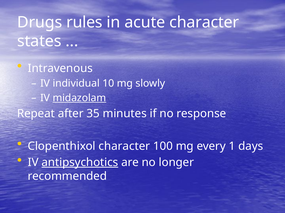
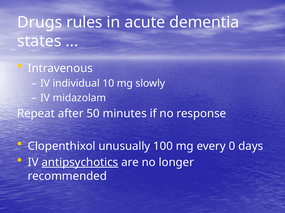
acute character: character -> dementia
midazolam underline: present -> none
35: 35 -> 50
Clopenthixol character: character -> unusually
1: 1 -> 0
